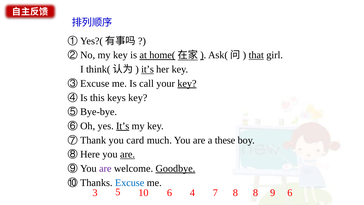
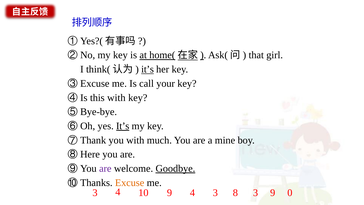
that underline: present -> none
key at (187, 83) underline: present -> none
this keys: keys -> with
you card: card -> with
these: these -> mine
are at (128, 154) underline: present -> none
Excuse colour: blue -> orange
3 5: 5 -> 4
10 6: 6 -> 9
4 7: 7 -> 3
8 8: 8 -> 3
9 6: 6 -> 0
